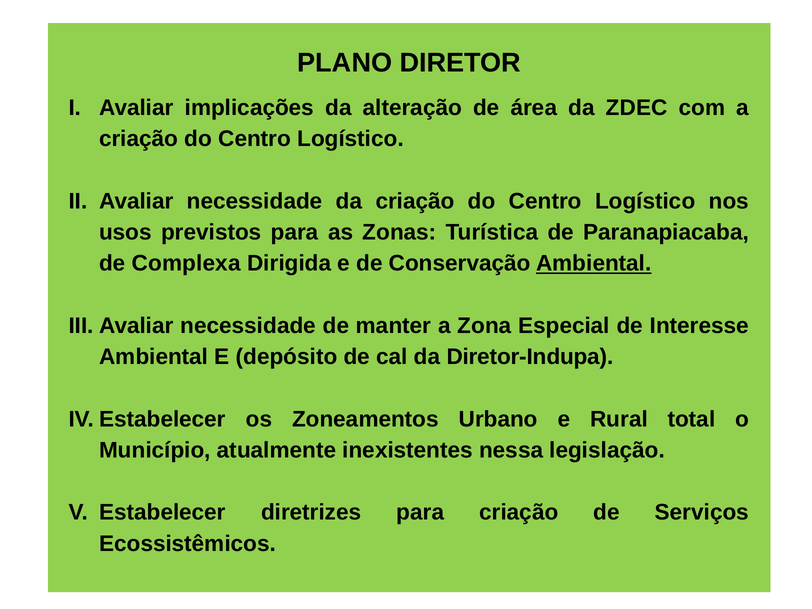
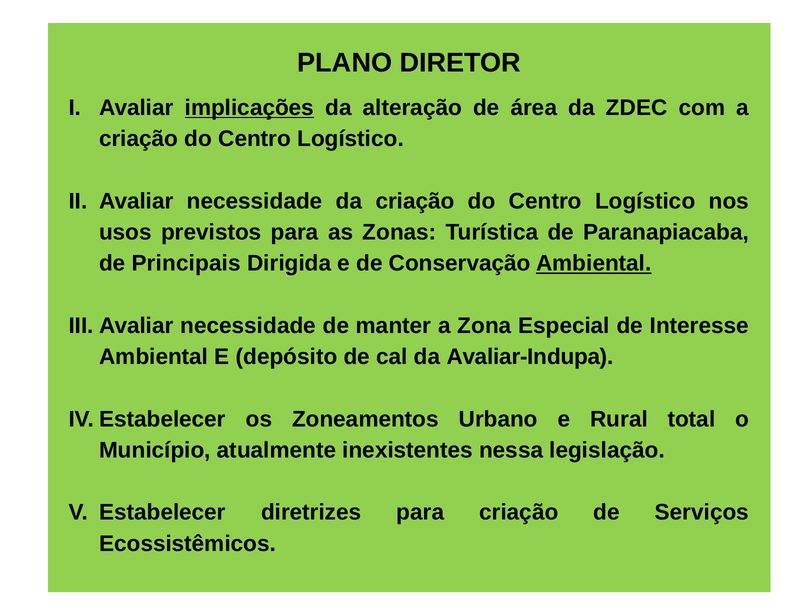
implicações underline: none -> present
Complexa: Complexa -> Principais
Diretor-Indupa: Diretor-Indupa -> Avaliar-Indupa
